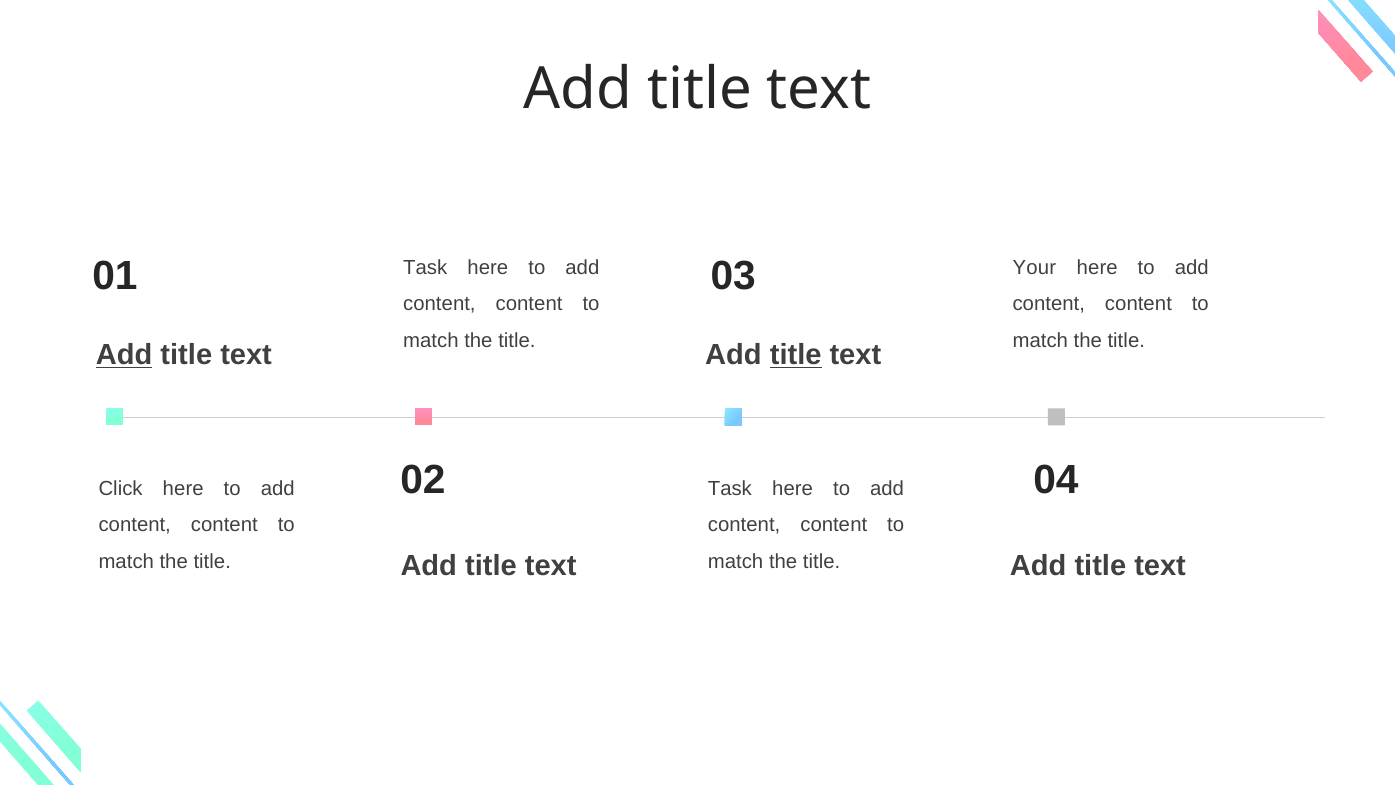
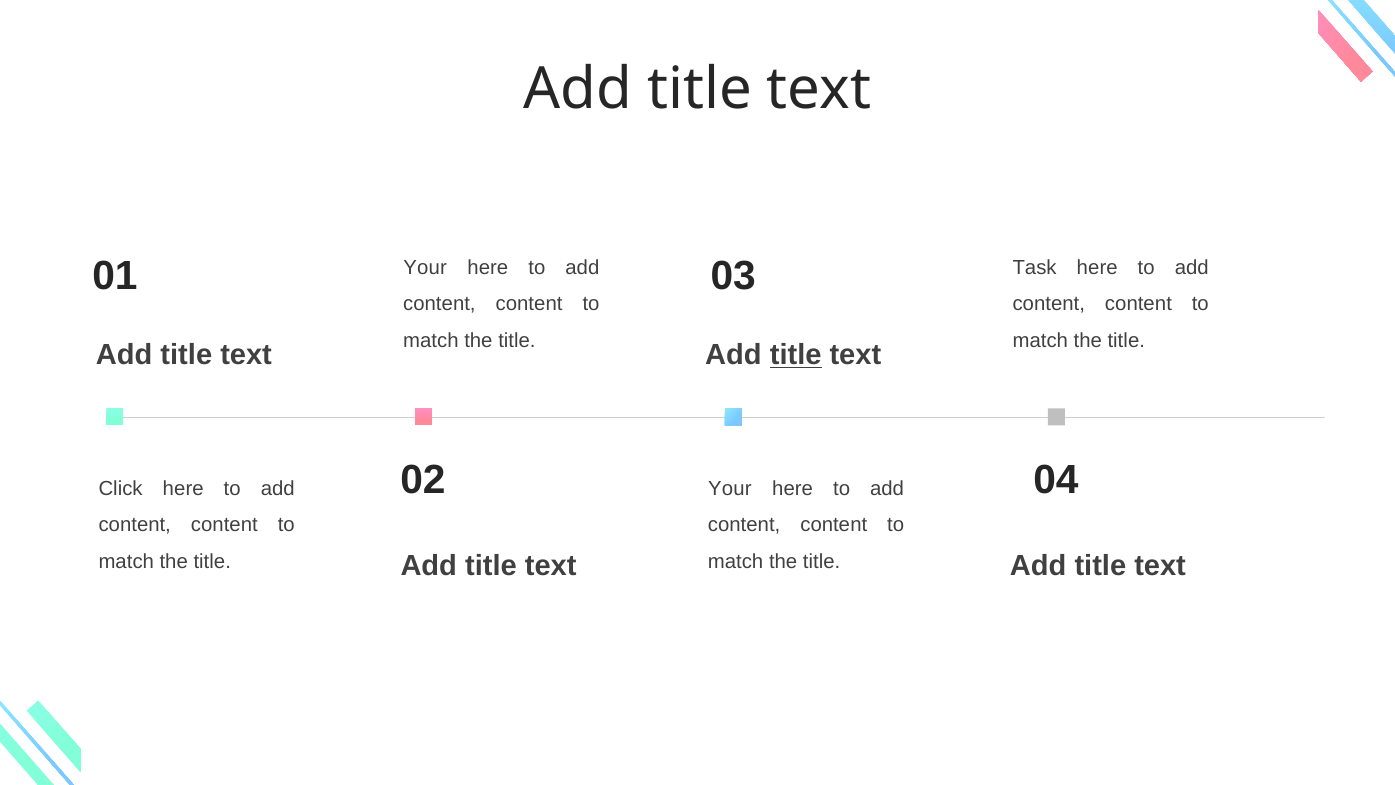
Task at (425, 267): Task -> Your
Your: Your -> Task
Add at (124, 355) underline: present -> none
Task at (730, 488): Task -> Your
